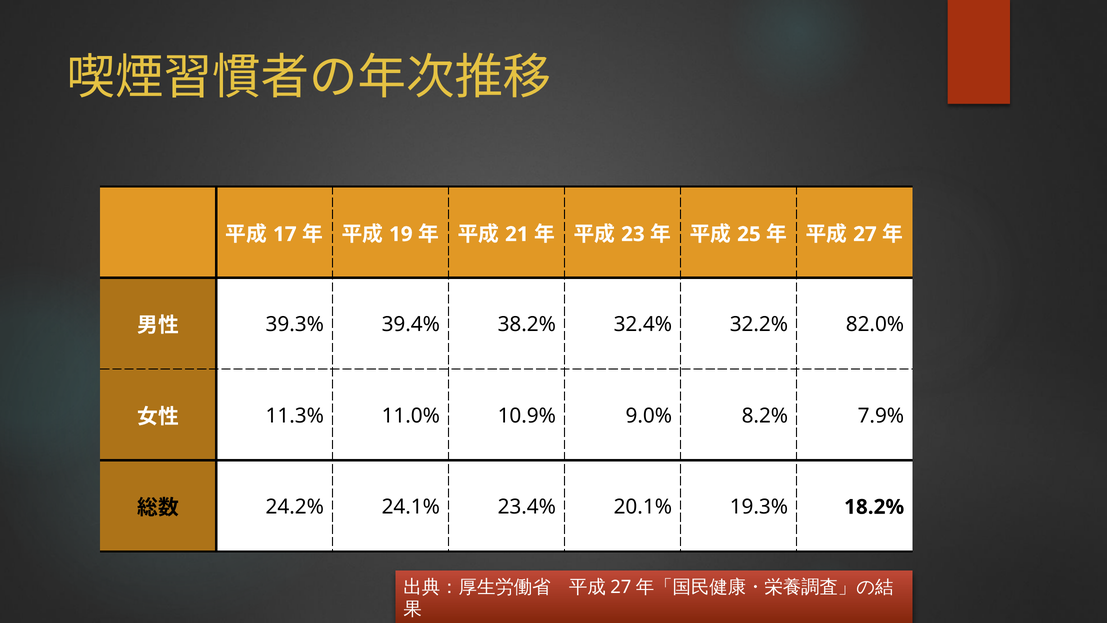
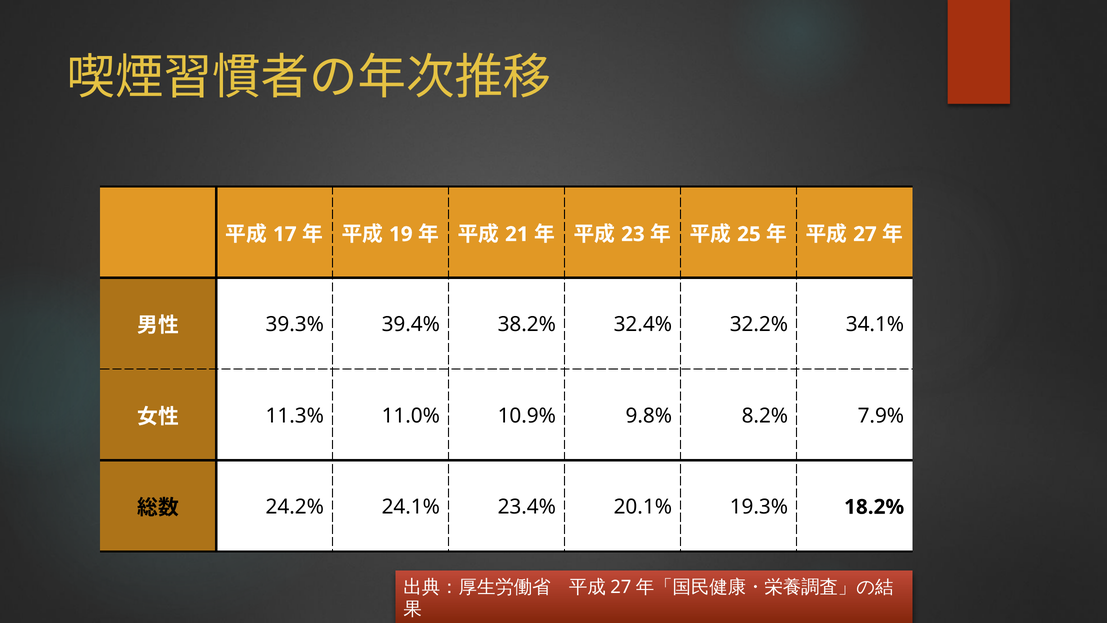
82.0%: 82.0% -> 34.1%
9.0%: 9.0% -> 9.8%
